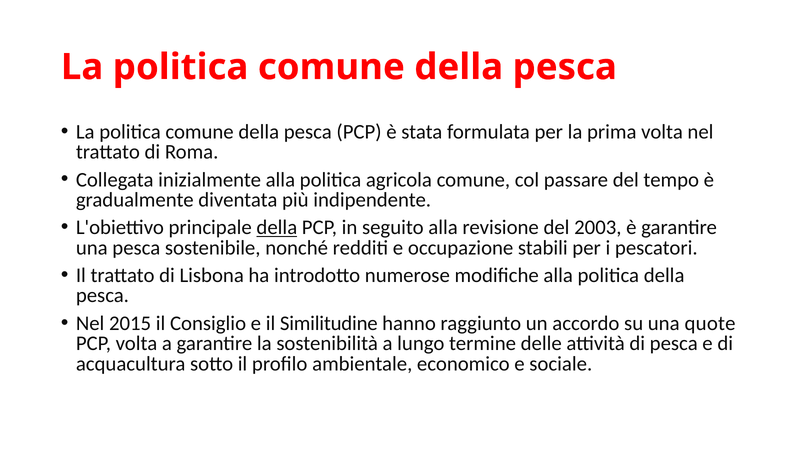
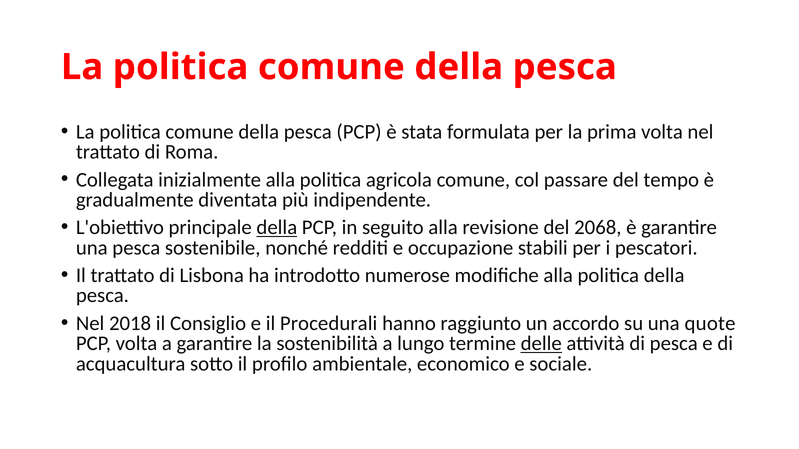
2003: 2003 -> 2068
2015: 2015 -> 2018
Similitudine: Similitudine -> Procedurali
delle underline: none -> present
